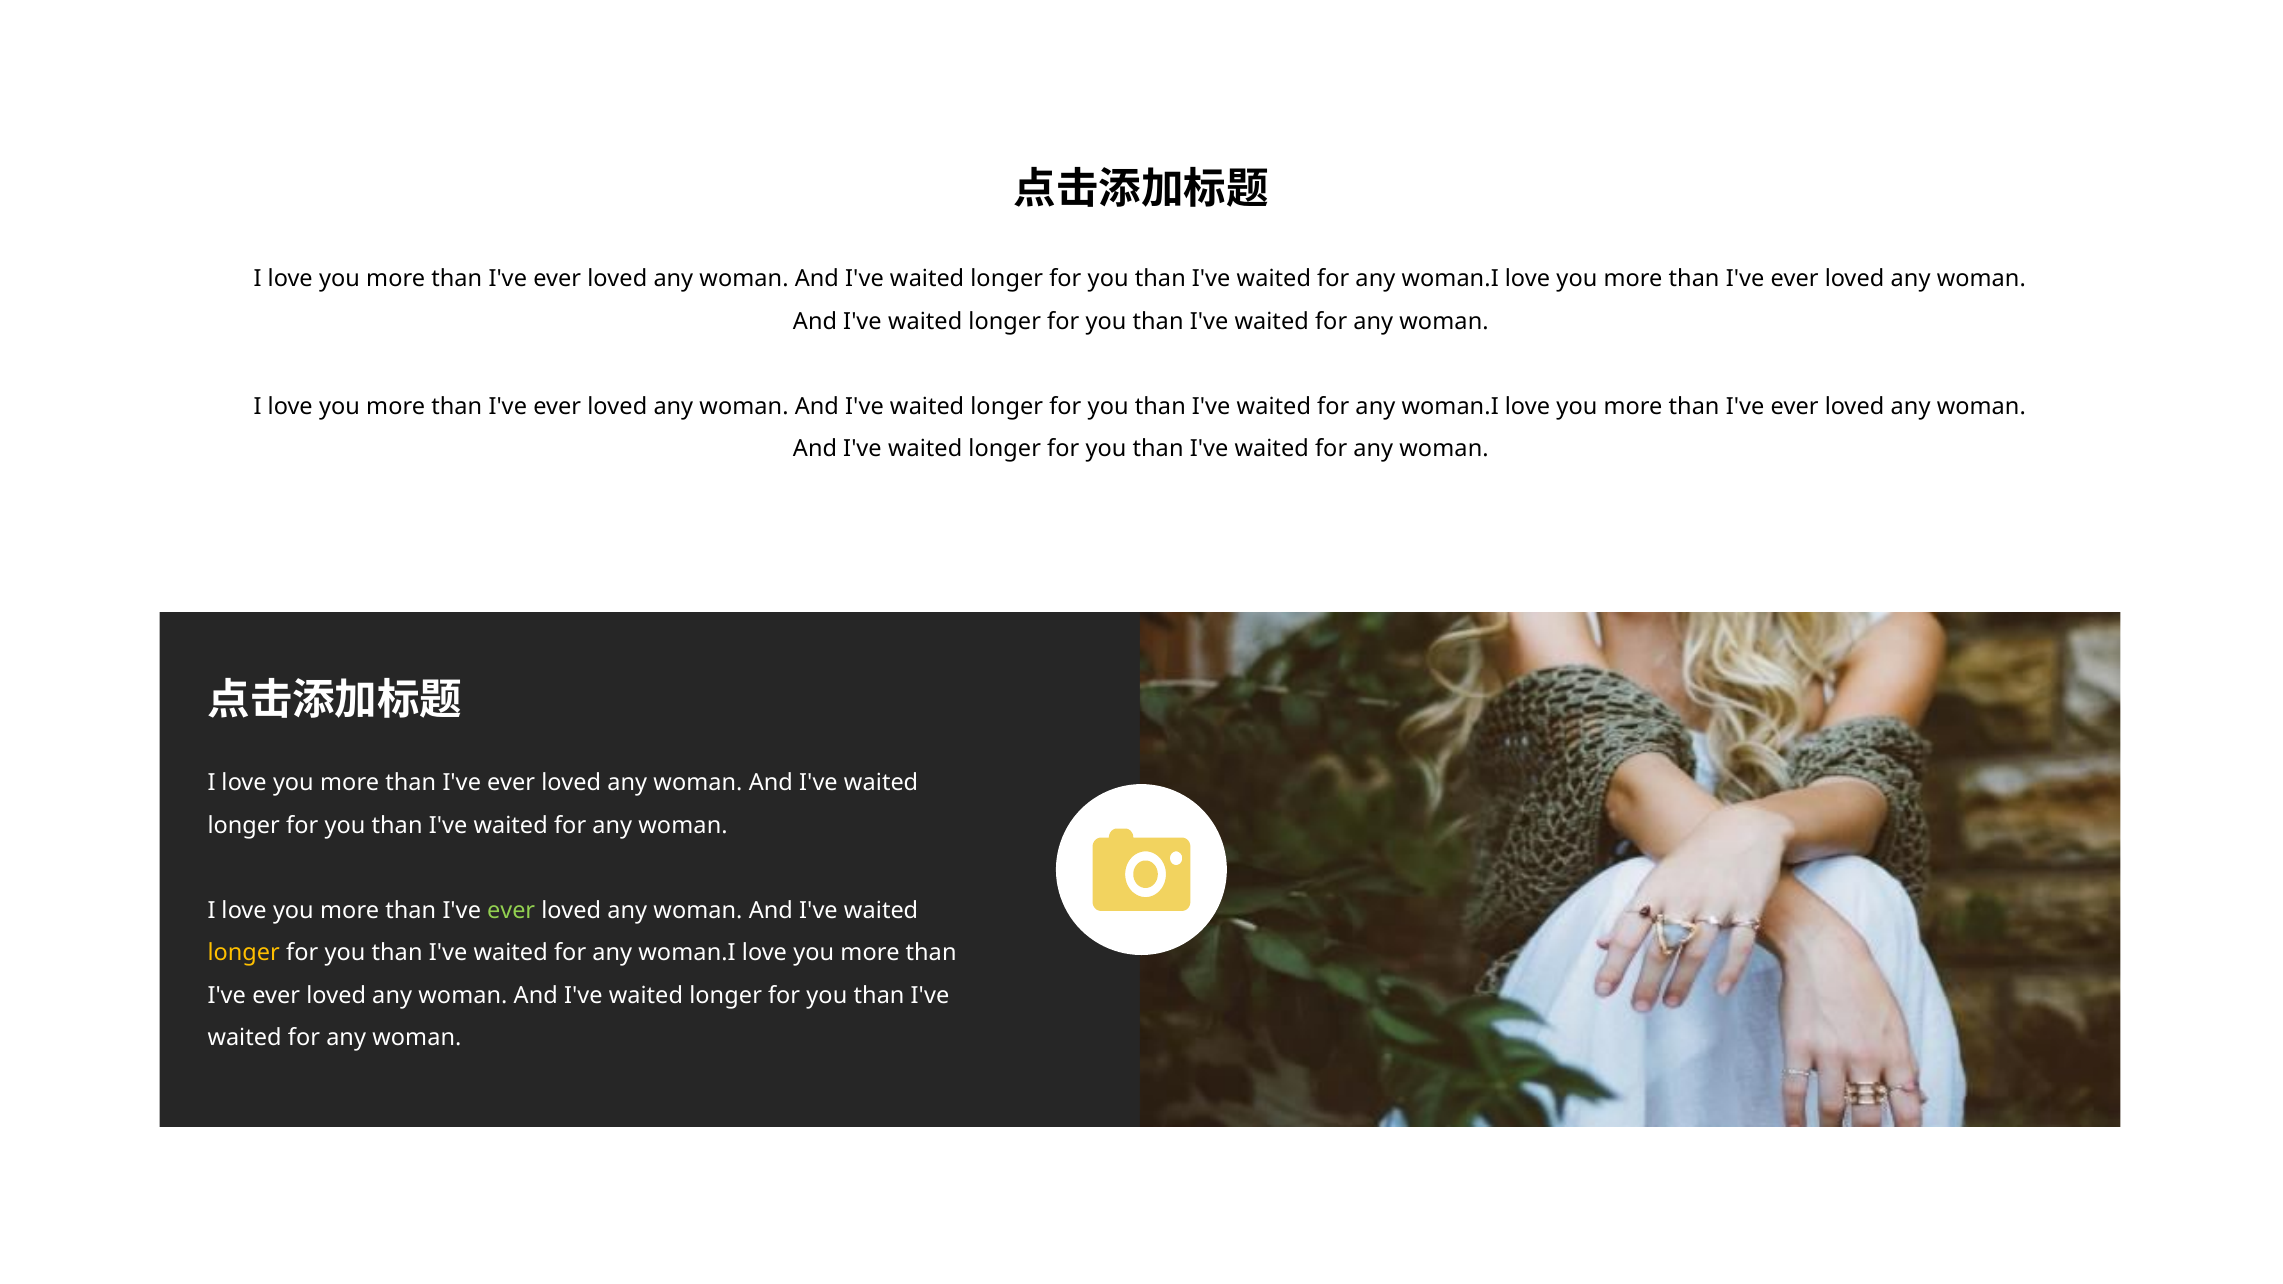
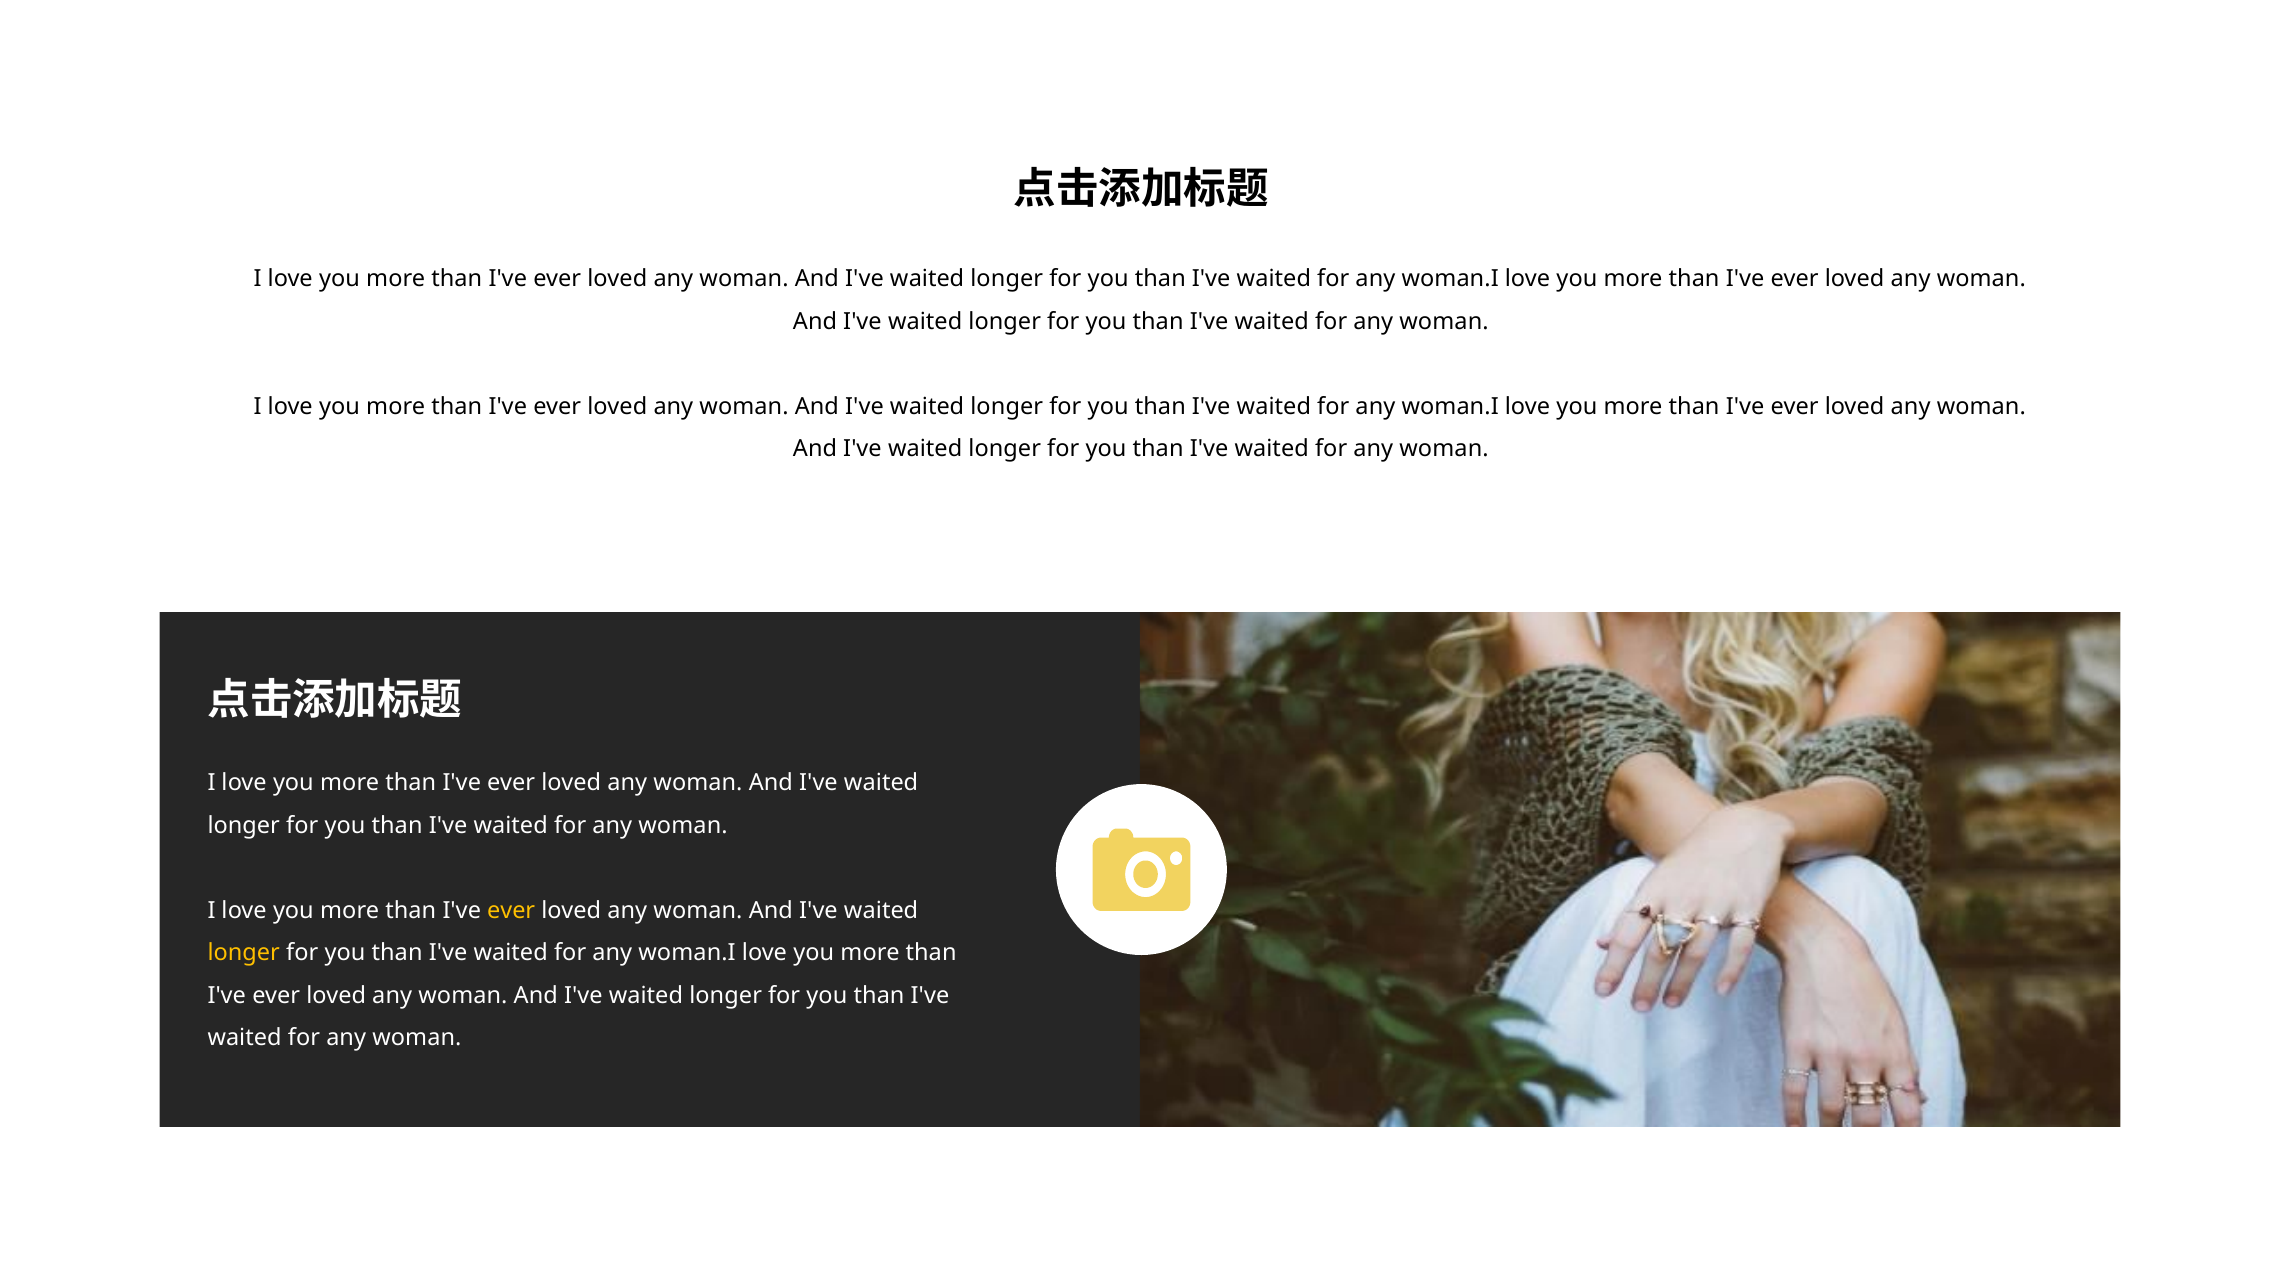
ever at (511, 911) colour: light green -> yellow
